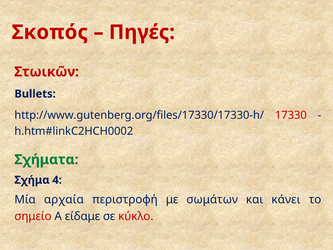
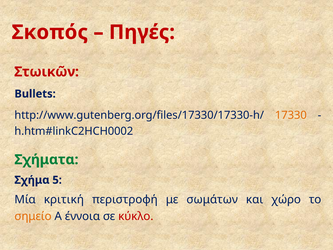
17330 colour: red -> orange
4: 4 -> 5
αρχαία: αρχαία -> κριτική
κάνει: κάνει -> χώρο
σημείο colour: red -> orange
είδαμε: είδαμε -> έννοια
